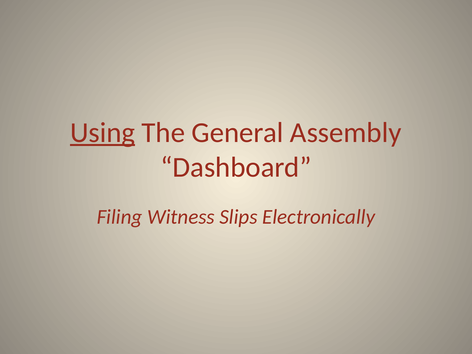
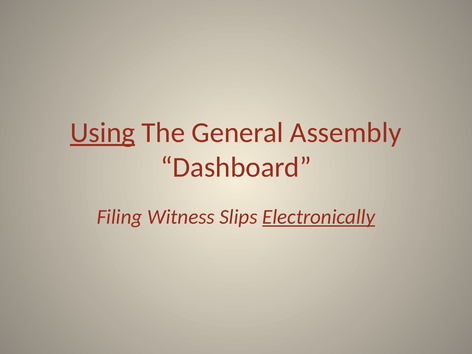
Electronically underline: none -> present
